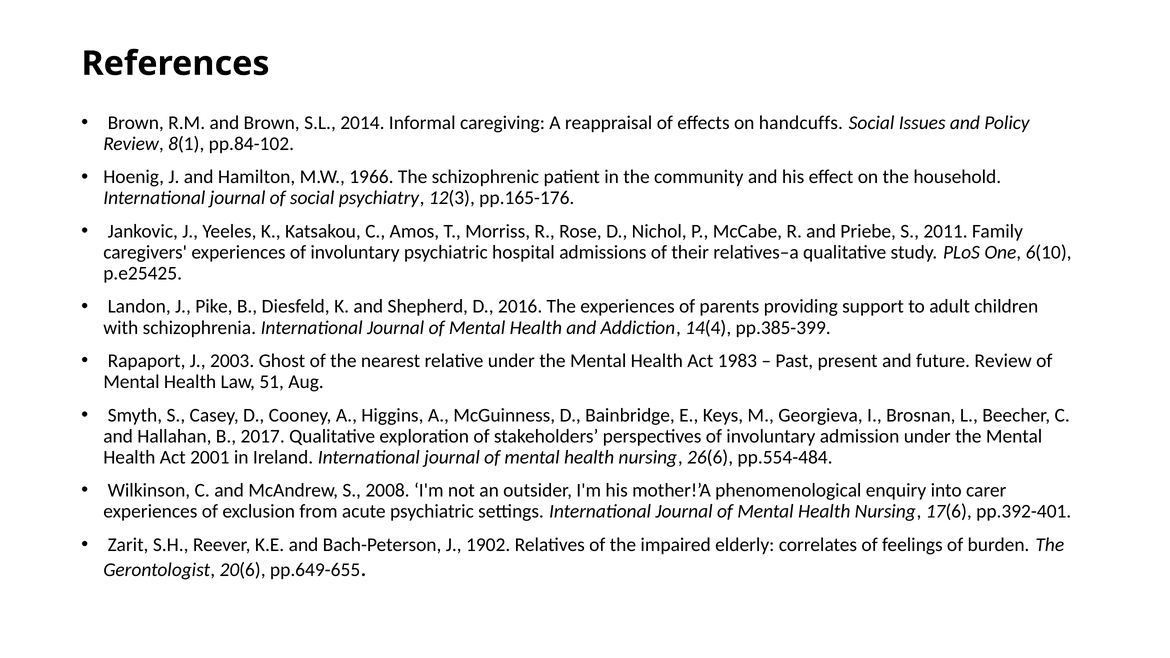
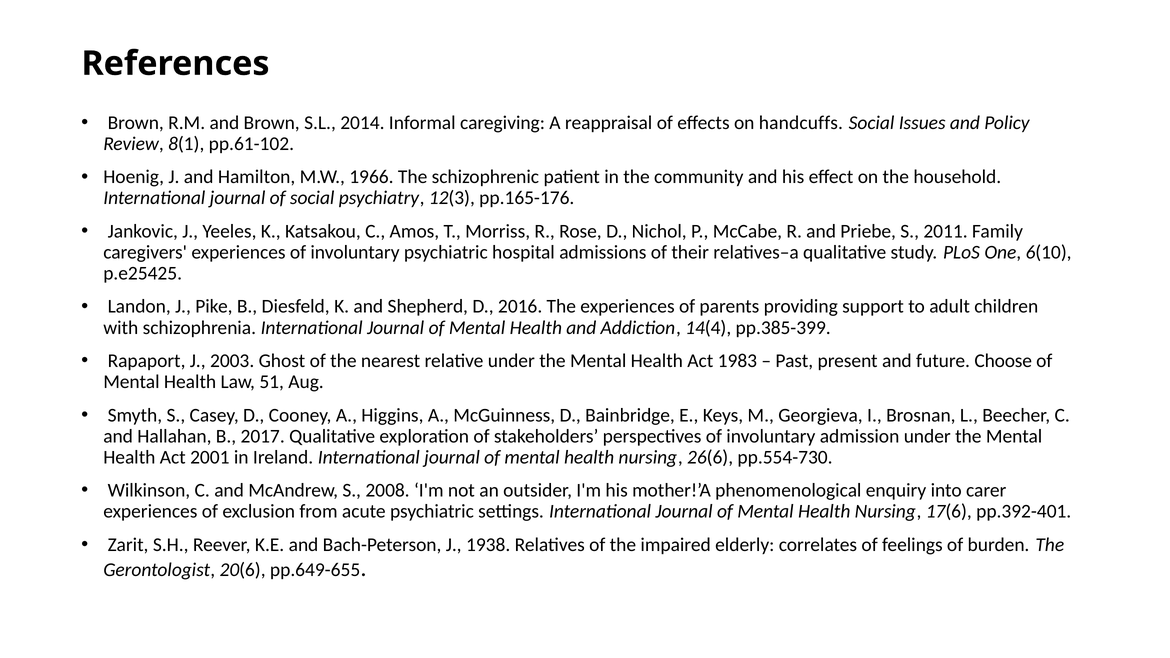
pp.84-102: pp.84-102 -> pp.61-102
future Review: Review -> Choose
pp.554-484: pp.554-484 -> pp.554-730
1902: 1902 -> 1938
